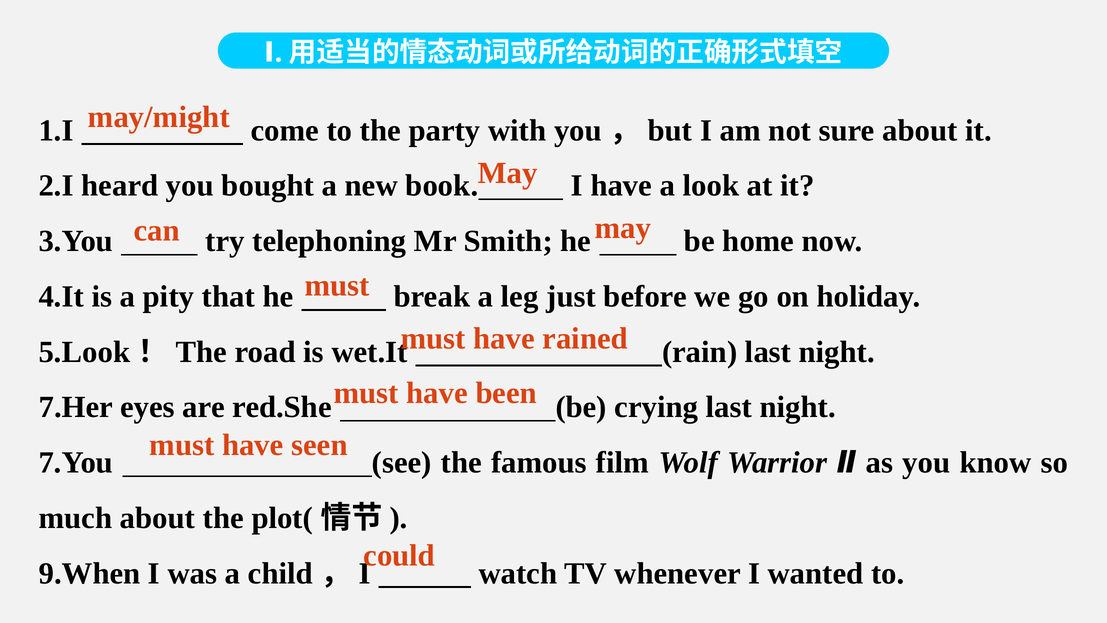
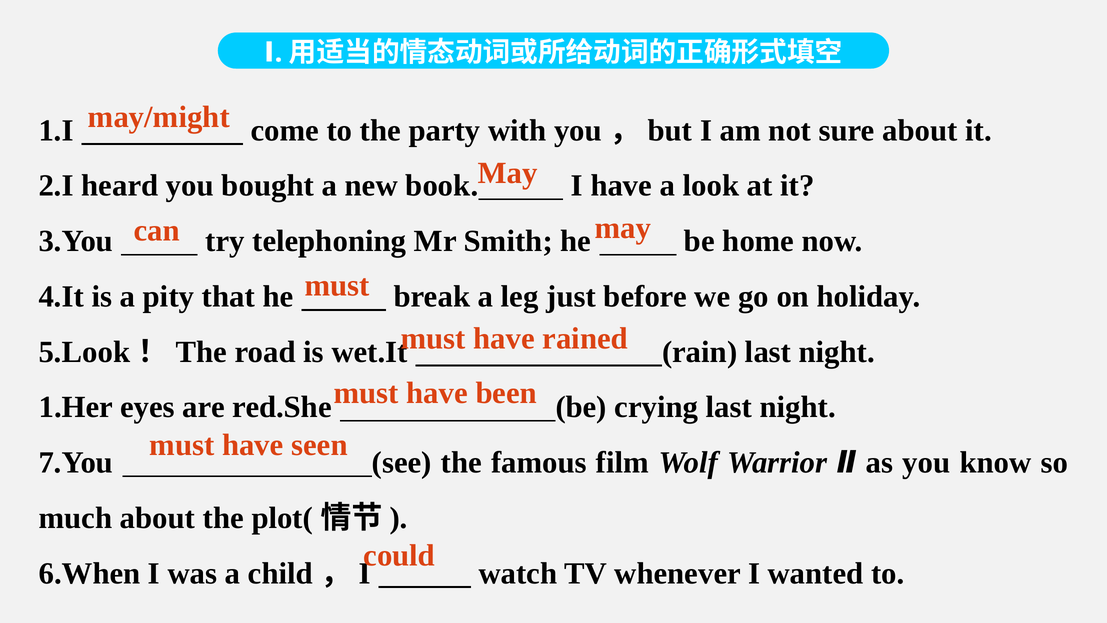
7.Her: 7.Her -> 1.Her
9.When: 9.When -> 6.When
